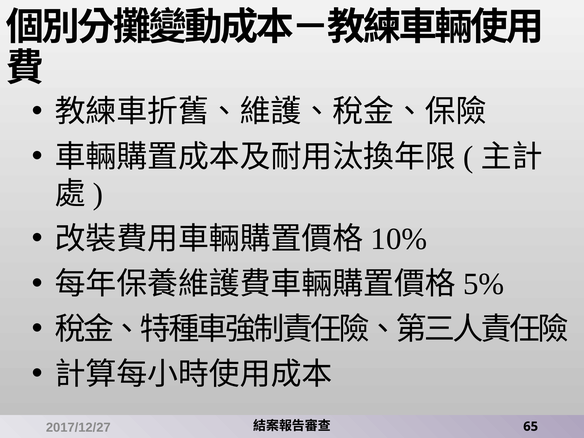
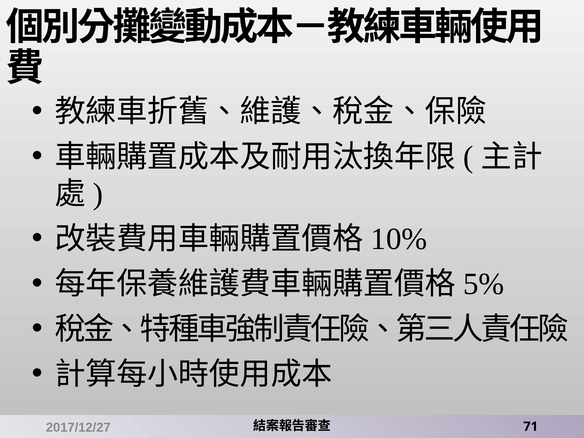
65: 65 -> 71
